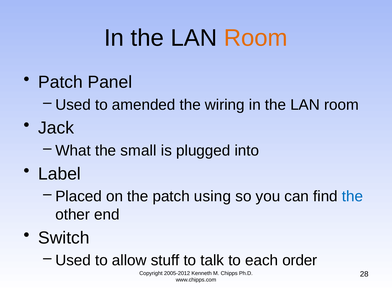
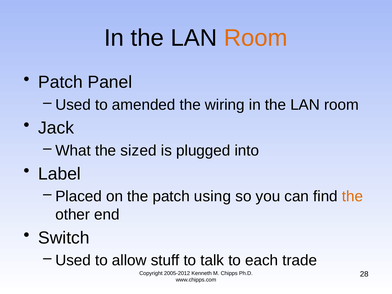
small: small -> sized
the at (352, 196) colour: blue -> orange
order: order -> trade
